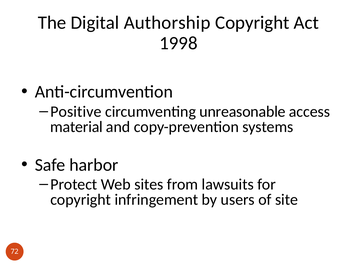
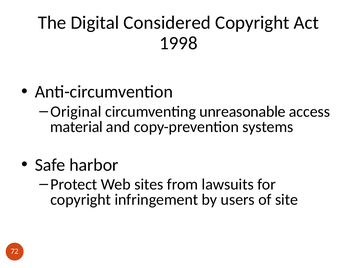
Authorship: Authorship -> Considered
Positive: Positive -> Original
